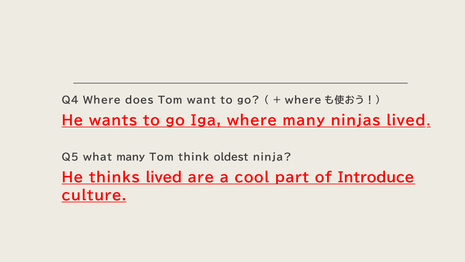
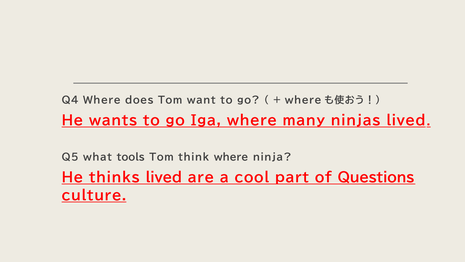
what many: many -> tools
think oldest: oldest -> where
Introduce: Introduce -> Questions
